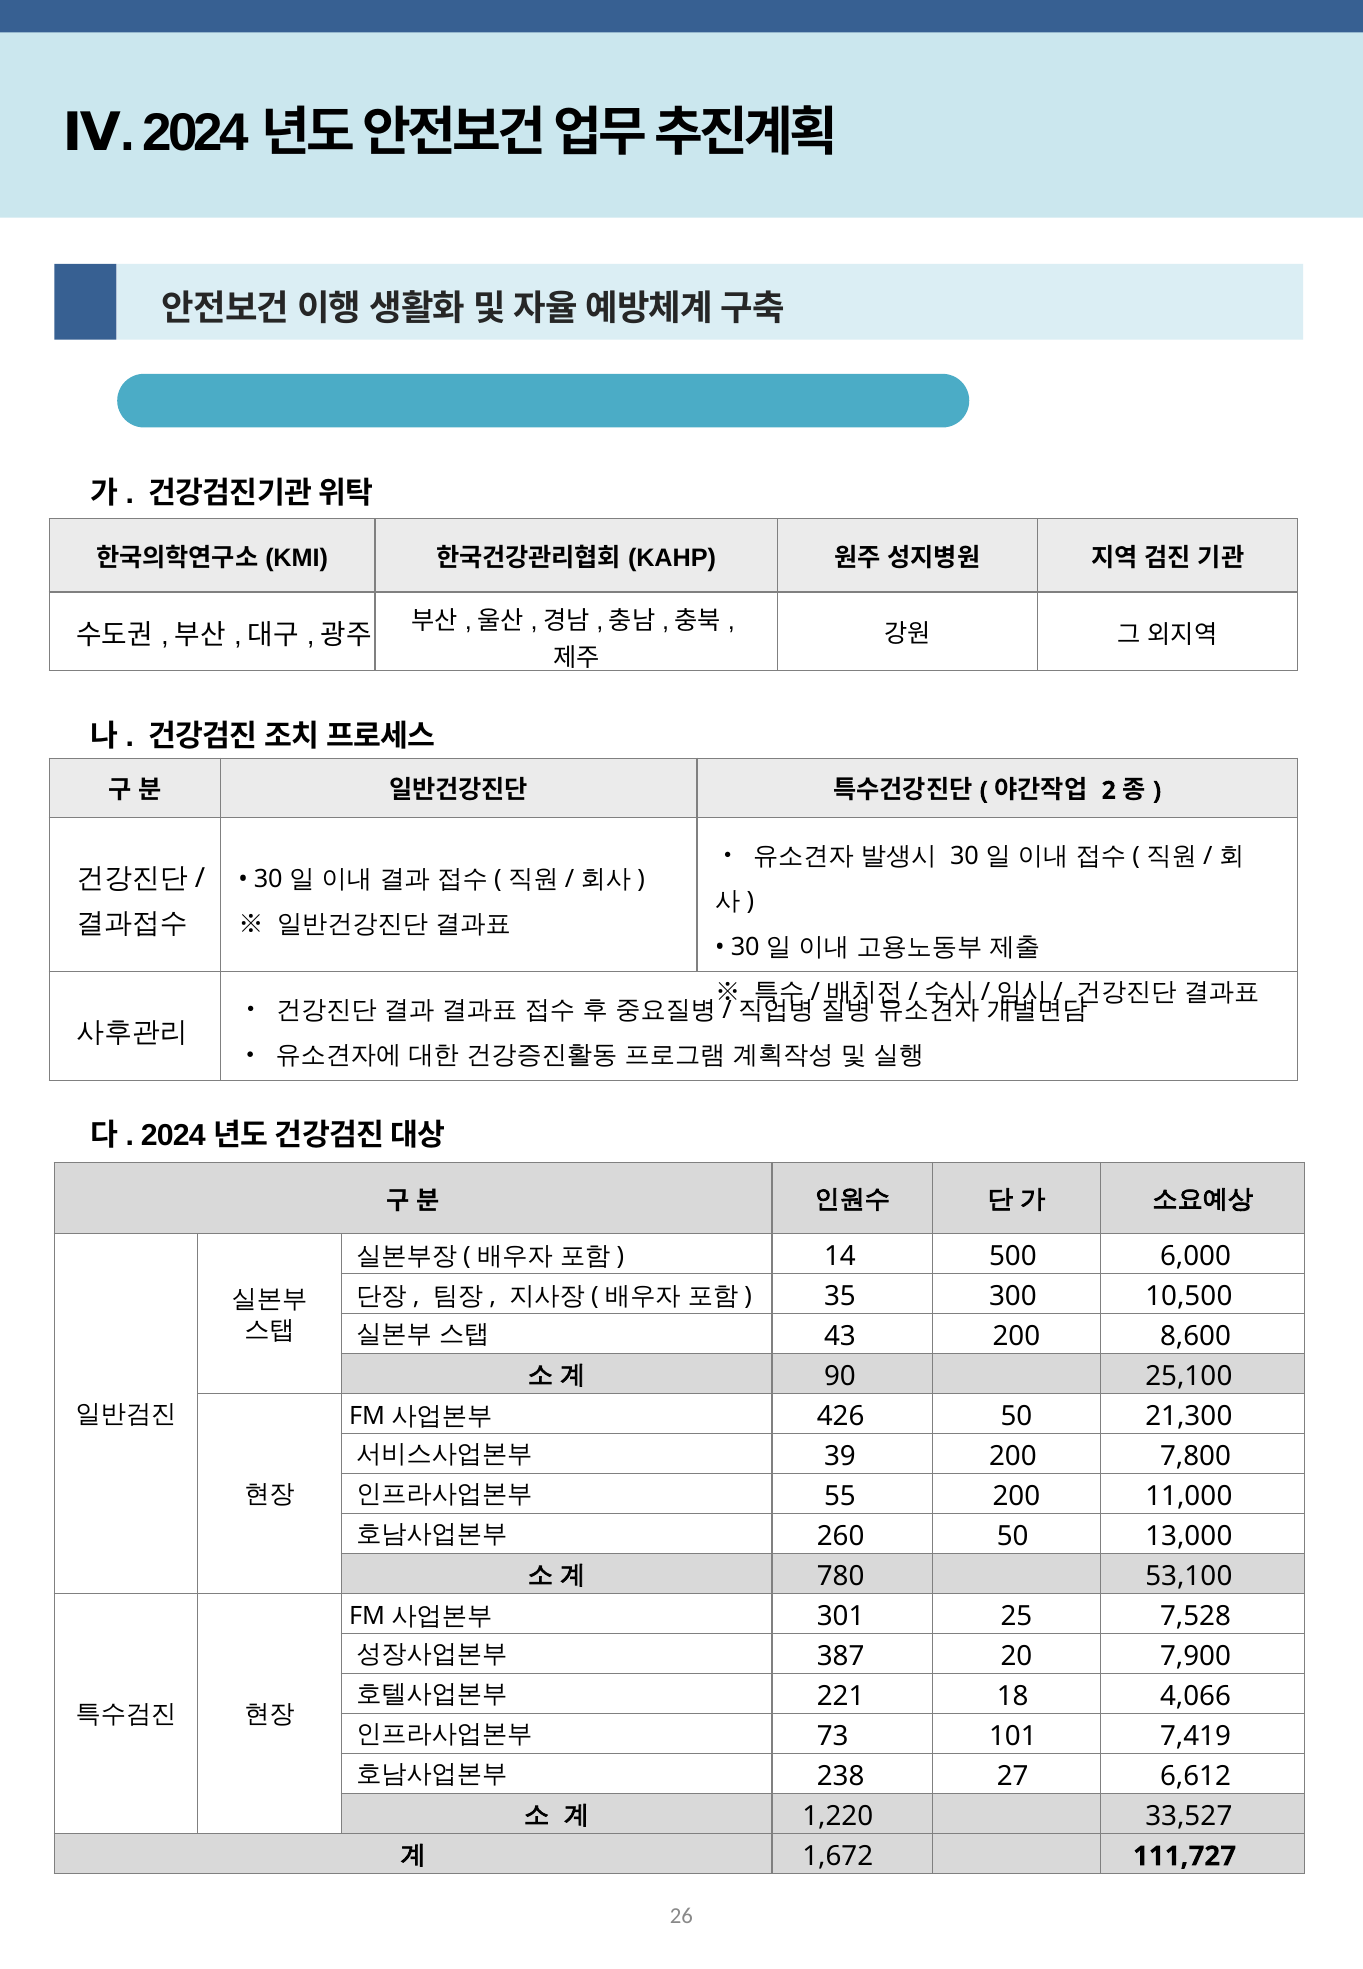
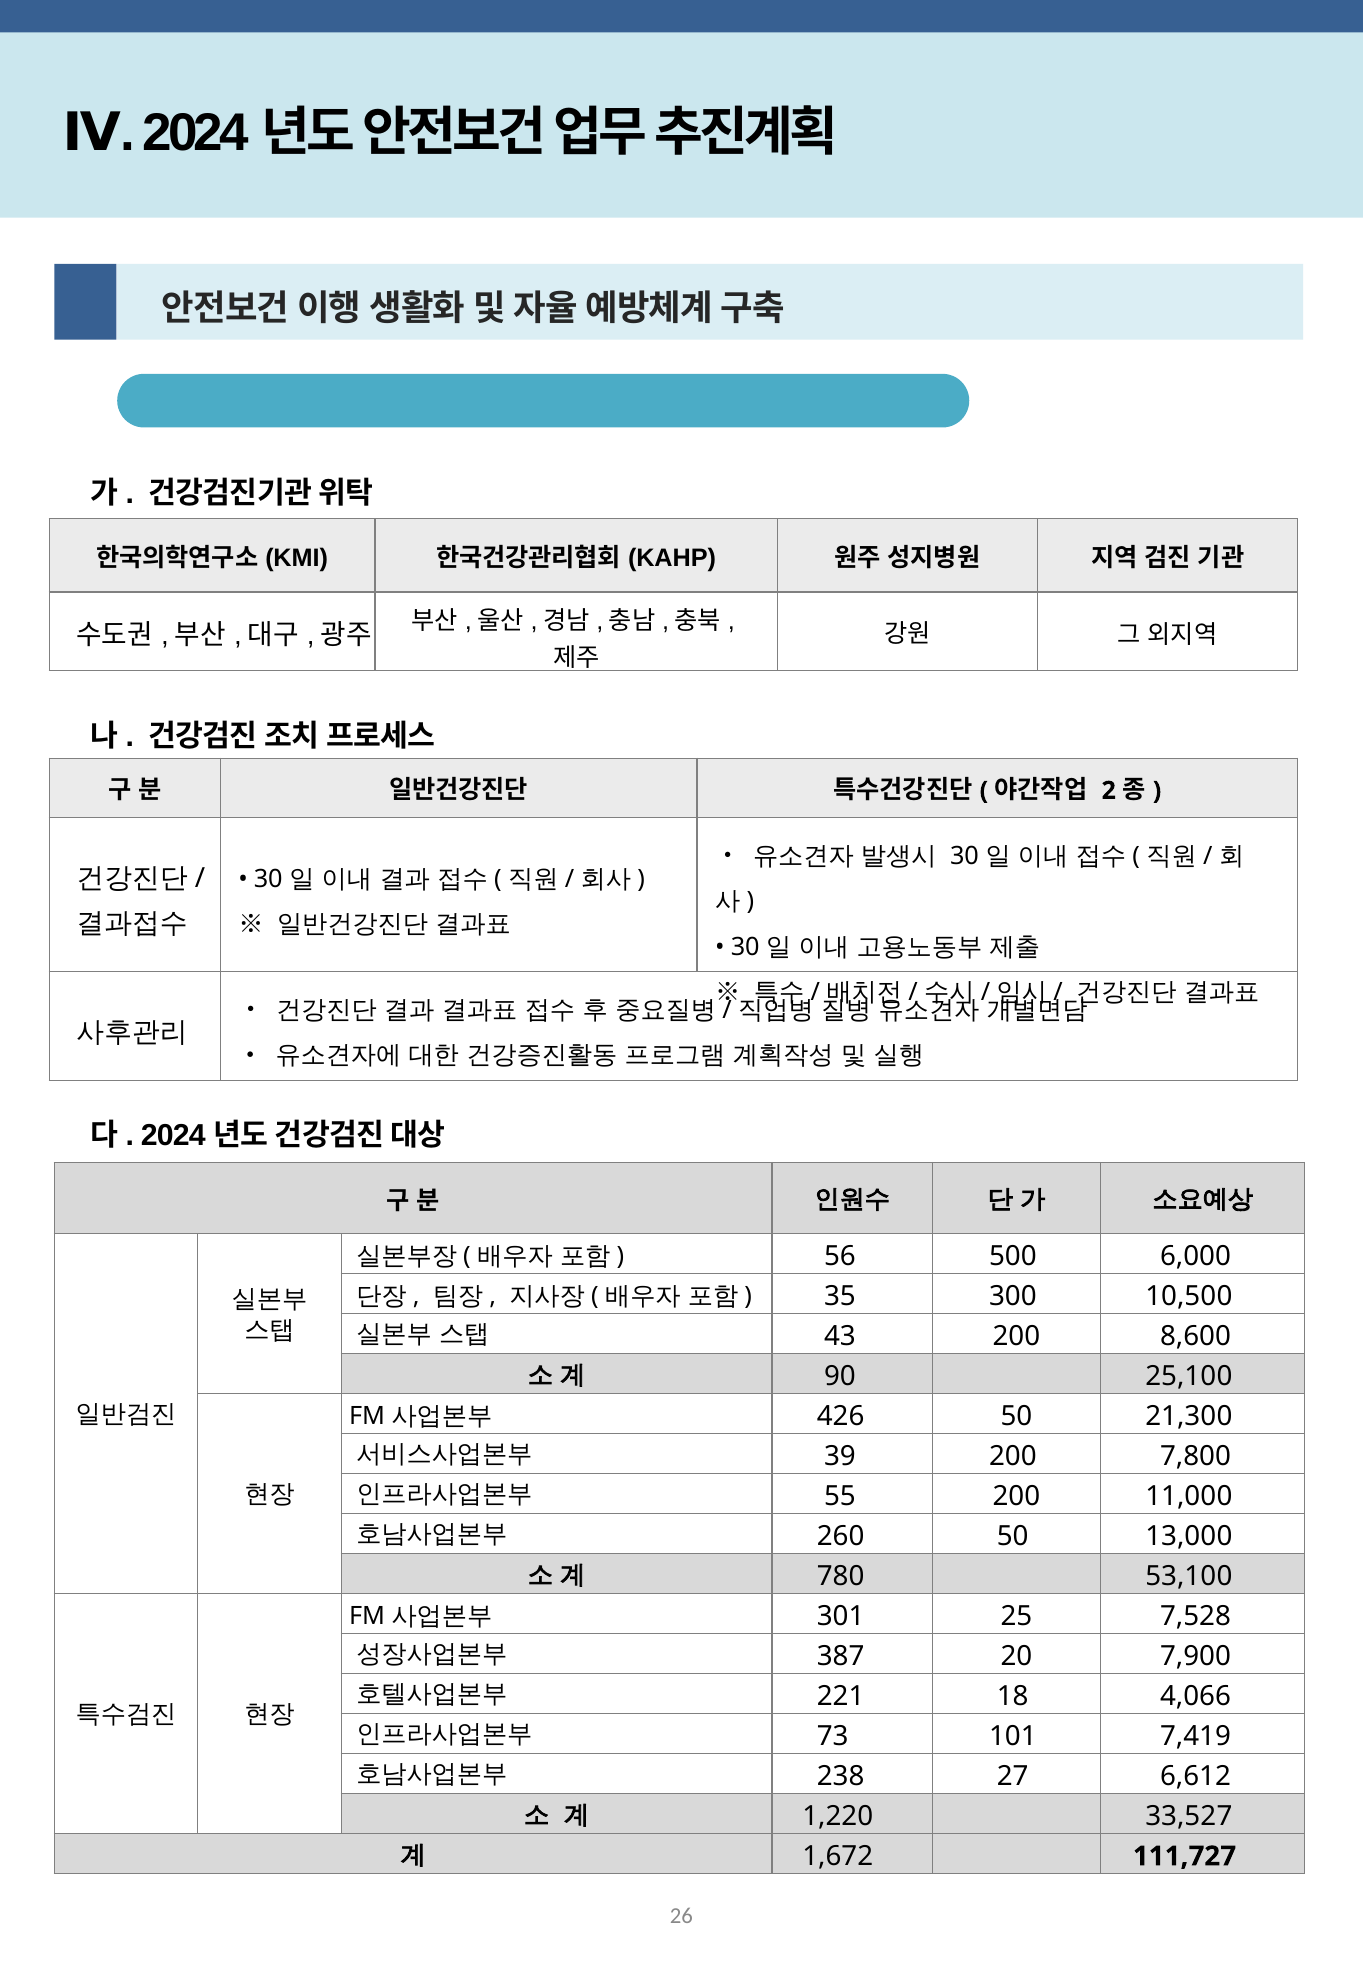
14: 14 -> 56
